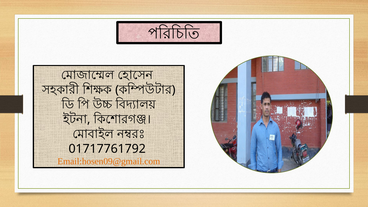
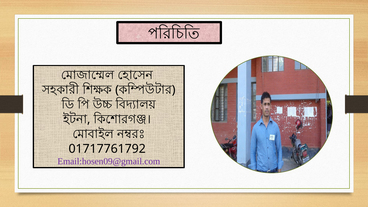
Email:hosen09@gmail.com colour: orange -> purple
